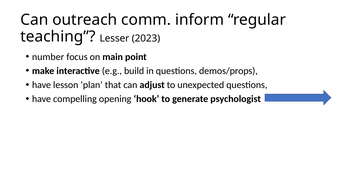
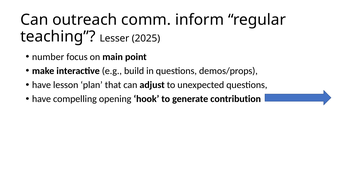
2023: 2023 -> 2025
psychologist: psychologist -> contribution
